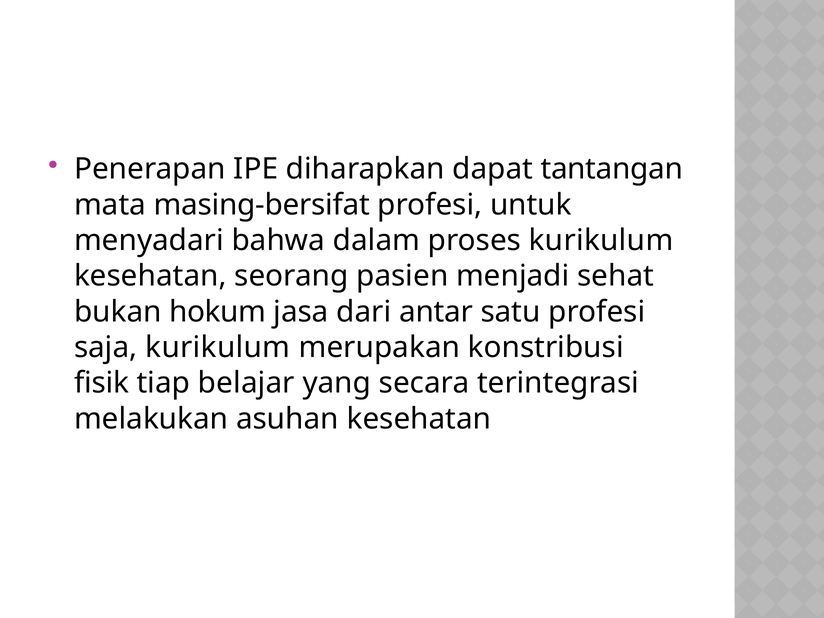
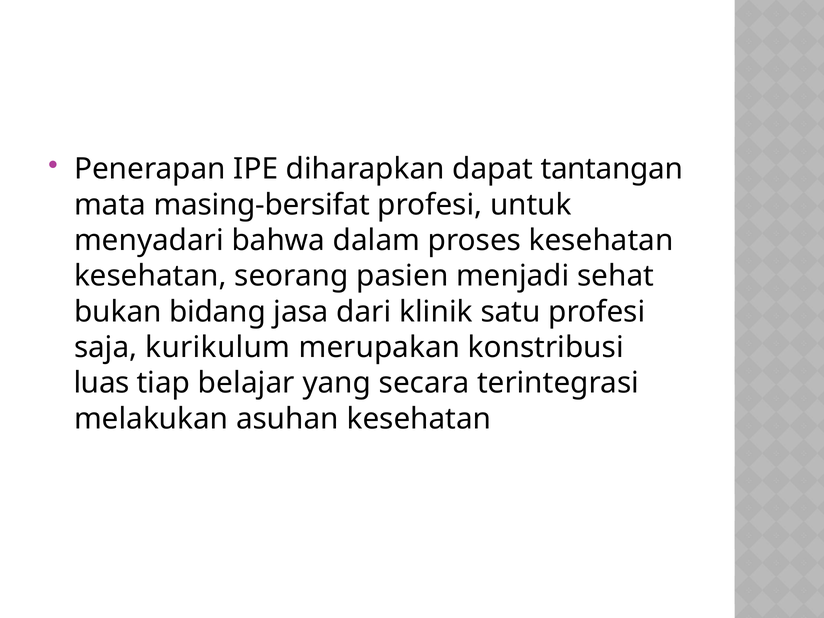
proses kurikulum: kurikulum -> kesehatan
hokum: hokum -> bidang
antar: antar -> klinik
fisik: fisik -> luas
